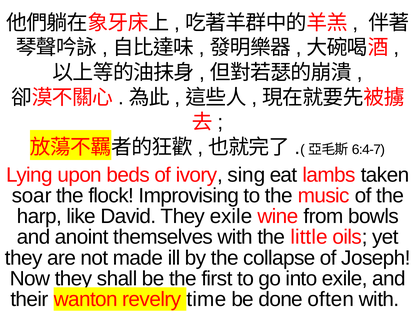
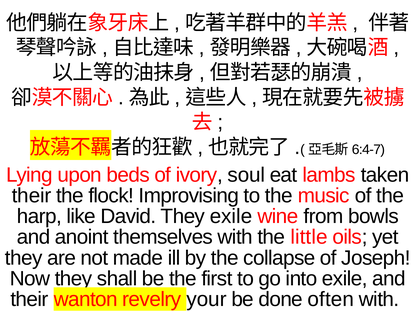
sing: sing -> soul
soar at (32, 196): soar -> their
time: time -> your
